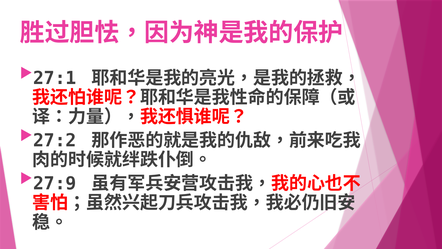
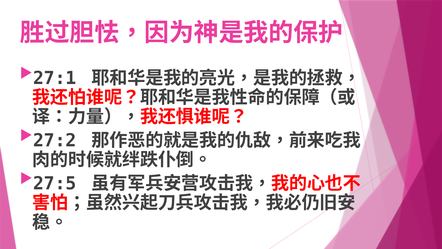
27:9: 27:9 -> 27:5
